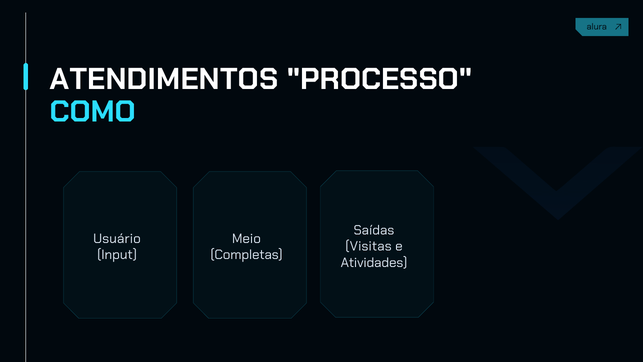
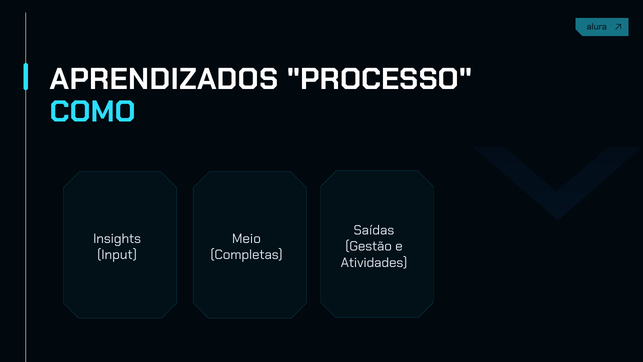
ATENDIMENTOS: ATENDIMENTOS -> APRENDIZADOS
Usuário: Usuário -> Insights
Visitas: Visitas -> Gestão
